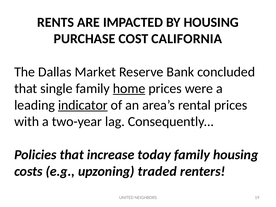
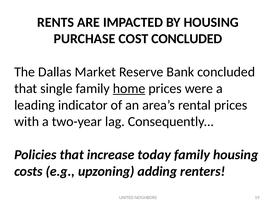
COST CALIFORNIA: CALIFORNIA -> CONCLUDED
indicator underline: present -> none
traded: traded -> adding
